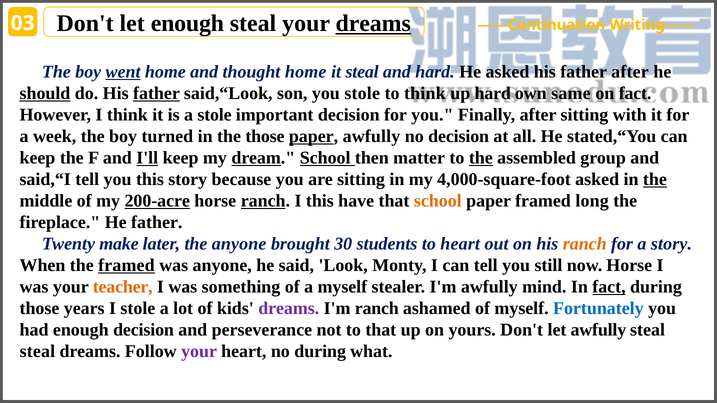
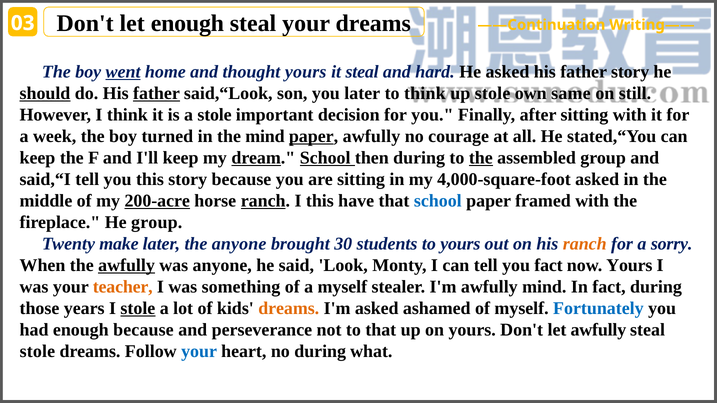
dreams at (373, 23) underline: present -> none
thought home: home -> yours
father after: after -> story
you stole: stole -> later
up hard: hard -> stole
on fact: fact -> still
the those: those -> mind
no decision: decision -> courage
I'll underline: present -> none
then matter: matter -> during
the at (655, 179) underline: present -> none
school at (438, 201) colour: orange -> blue
framed long: long -> with
He father: father -> group
to heart: heart -> yours
a story: story -> sorry
the framed: framed -> awfully
you still: still -> fact
now Horse: Horse -> Yours
fact at (609, 287) underline: present -> none
stole at (138, 308) underline: none -> present
dreams at (289, 308) colour: purple -> orange
I'm ranch: ranch -> asked
enough decision: decision -> because
steal at (37, 351): steal -> stole
your at (199, 351) colour: purple -> blue
